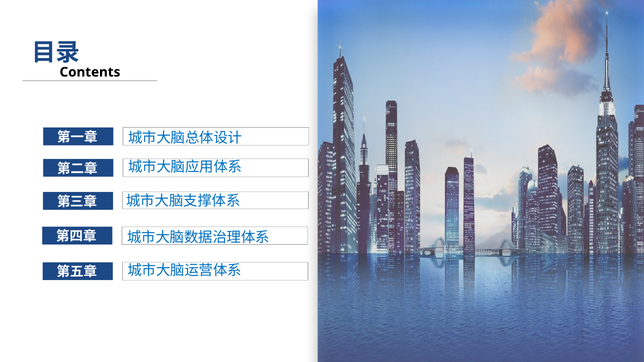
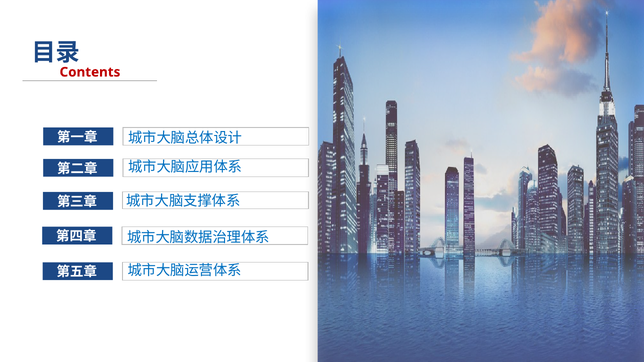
Contents colour: black -> red
